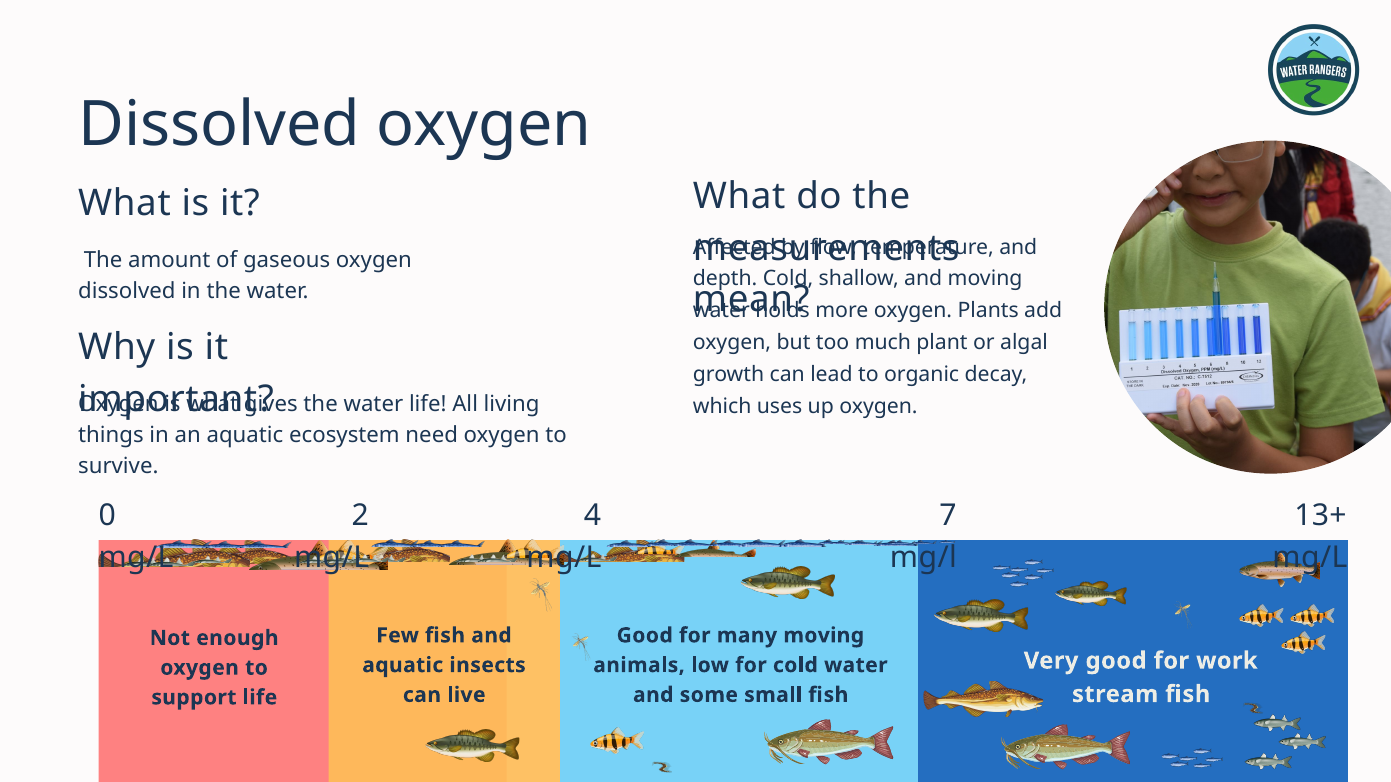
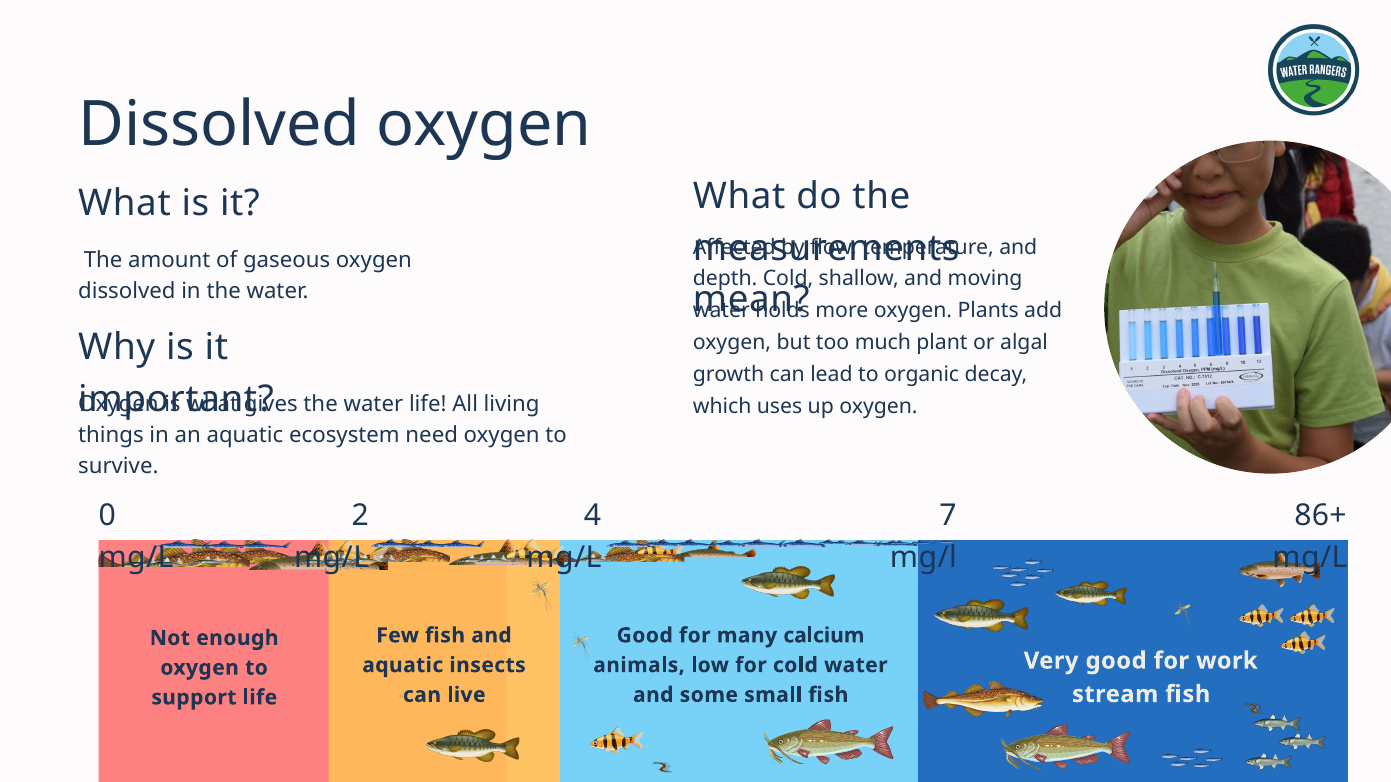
13+: 13+ -> 86+
many moving: moving -> calcium
